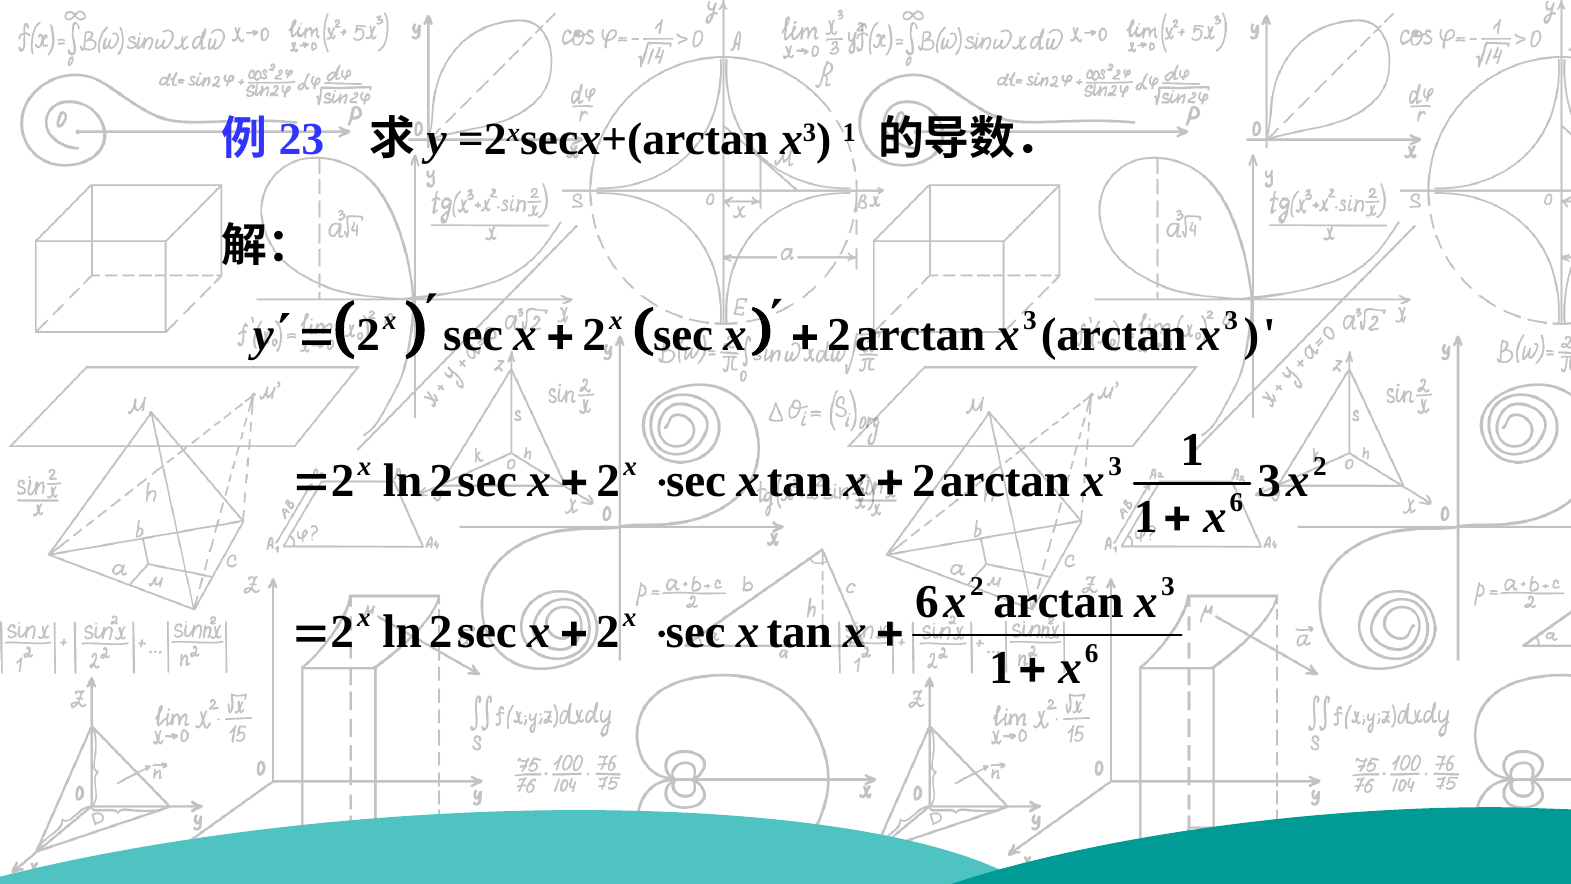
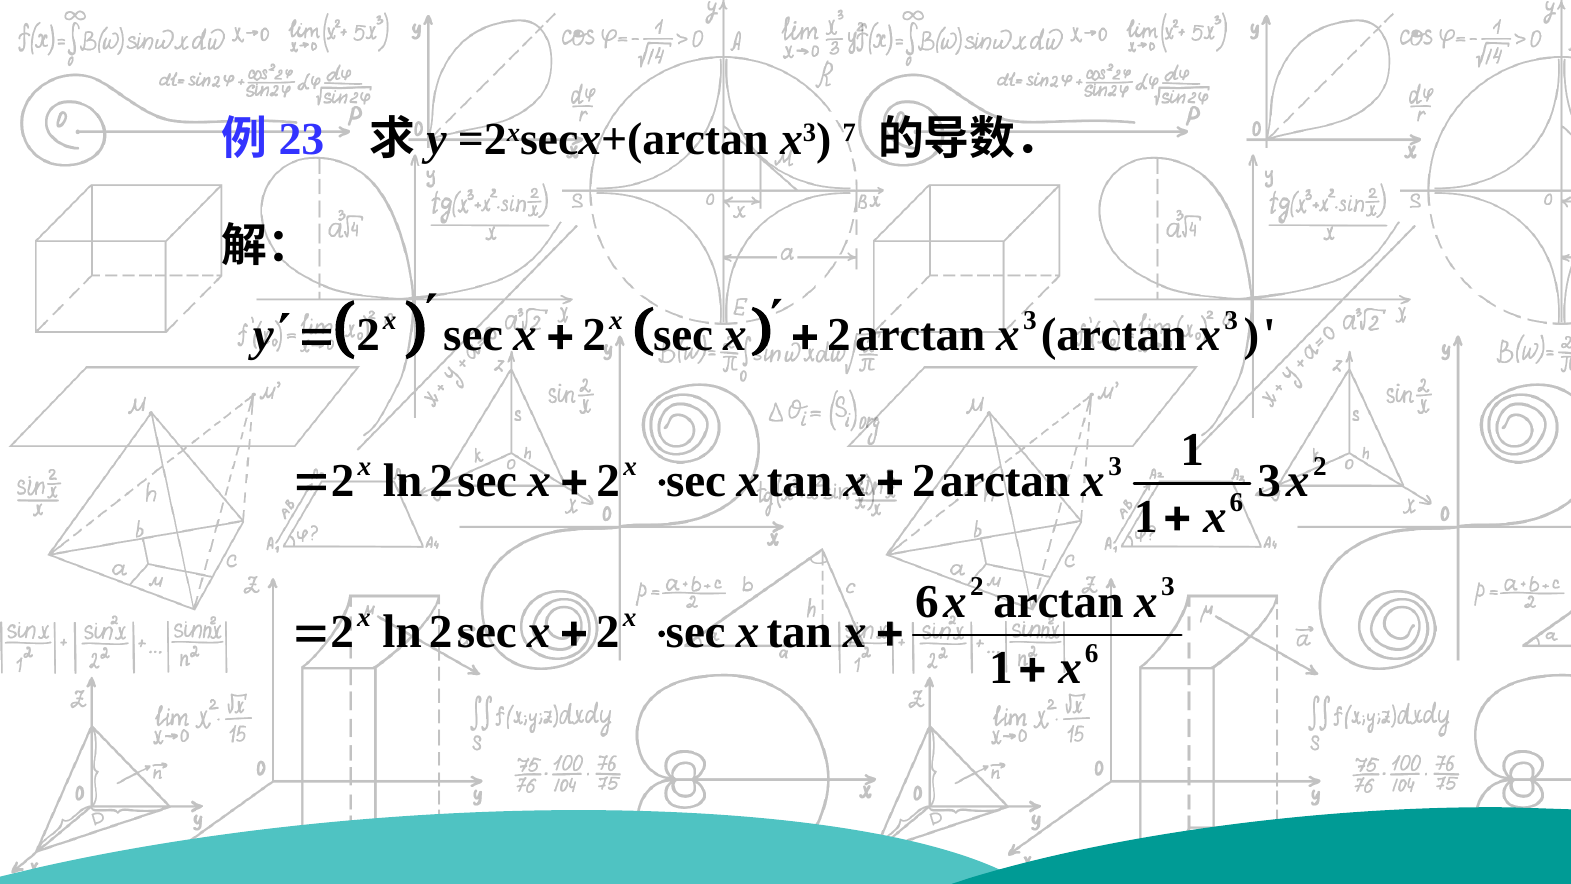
x3 1: 1 -> 7
